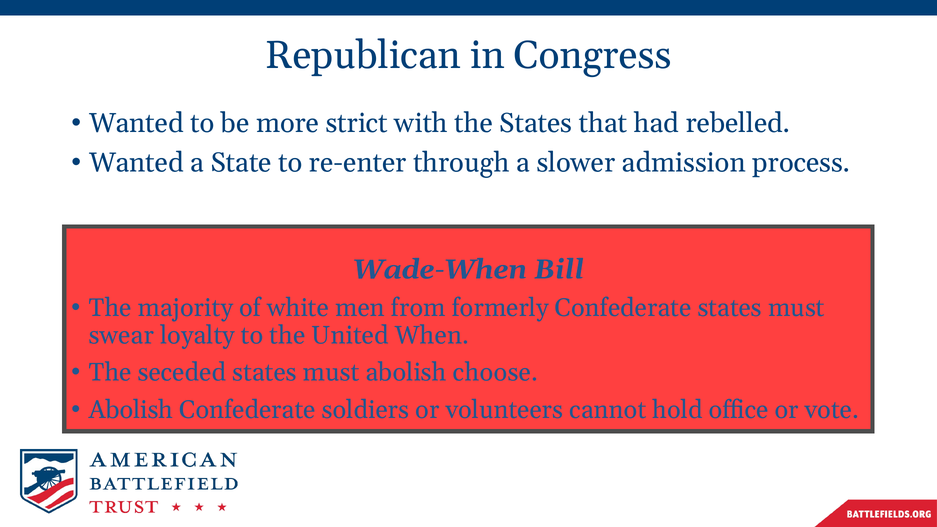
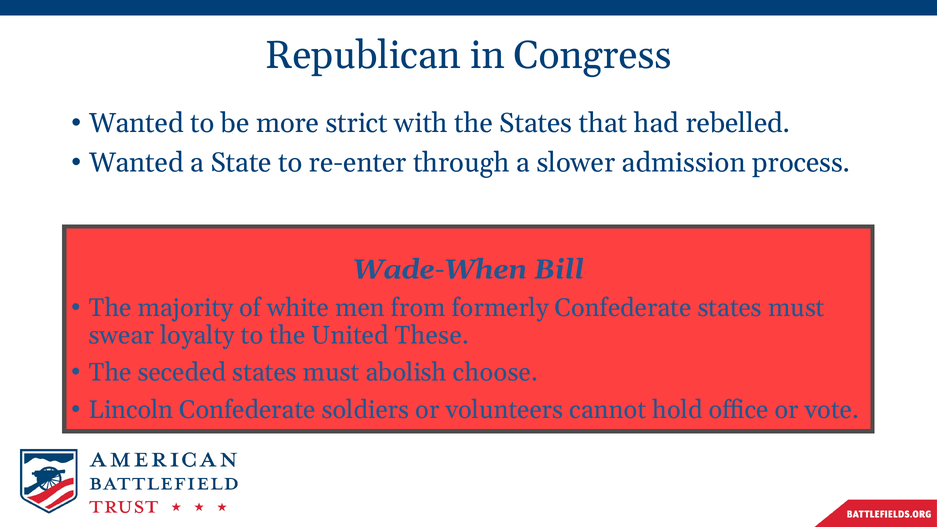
When: When -> These
Abolish at (131, 410): Abolish -> Lincoln
